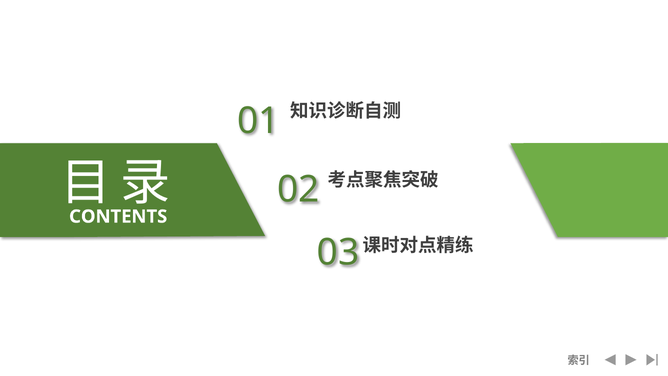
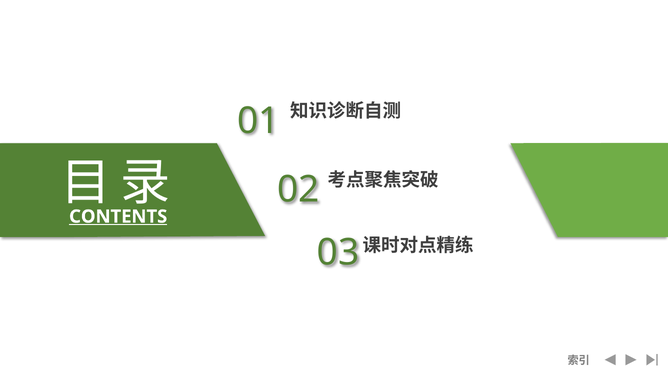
CONTENTS underline: none -> present
